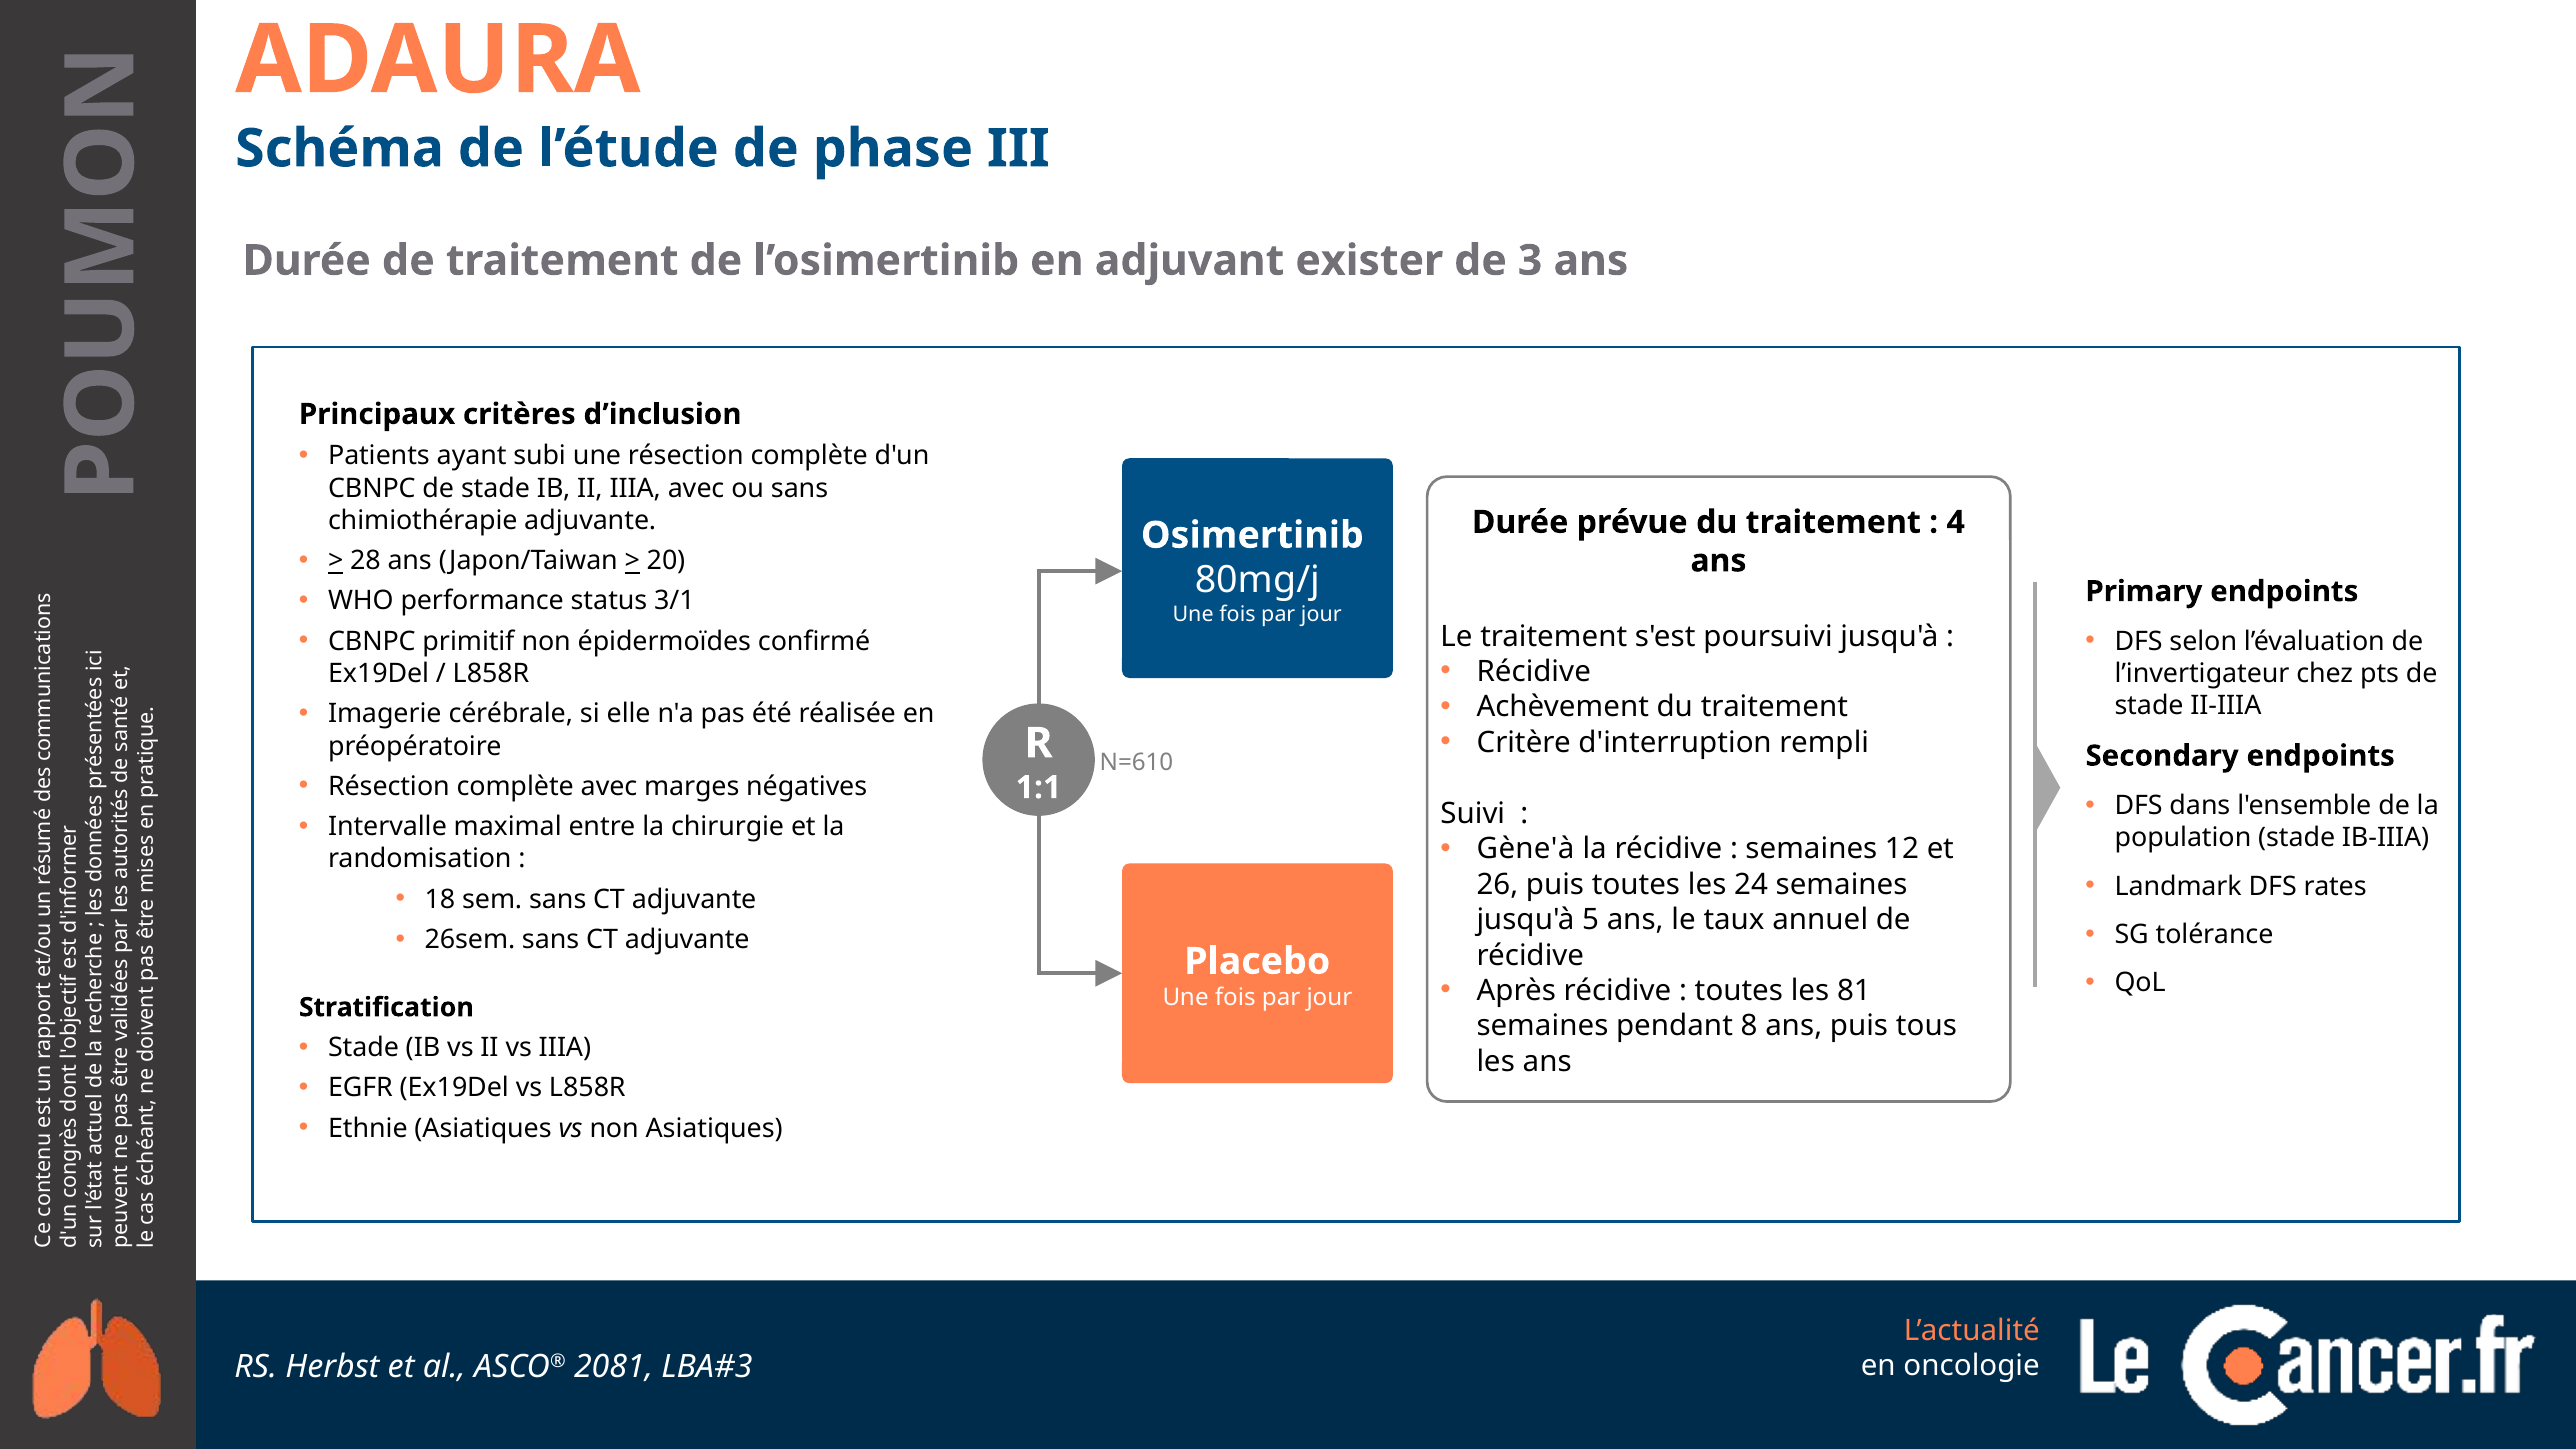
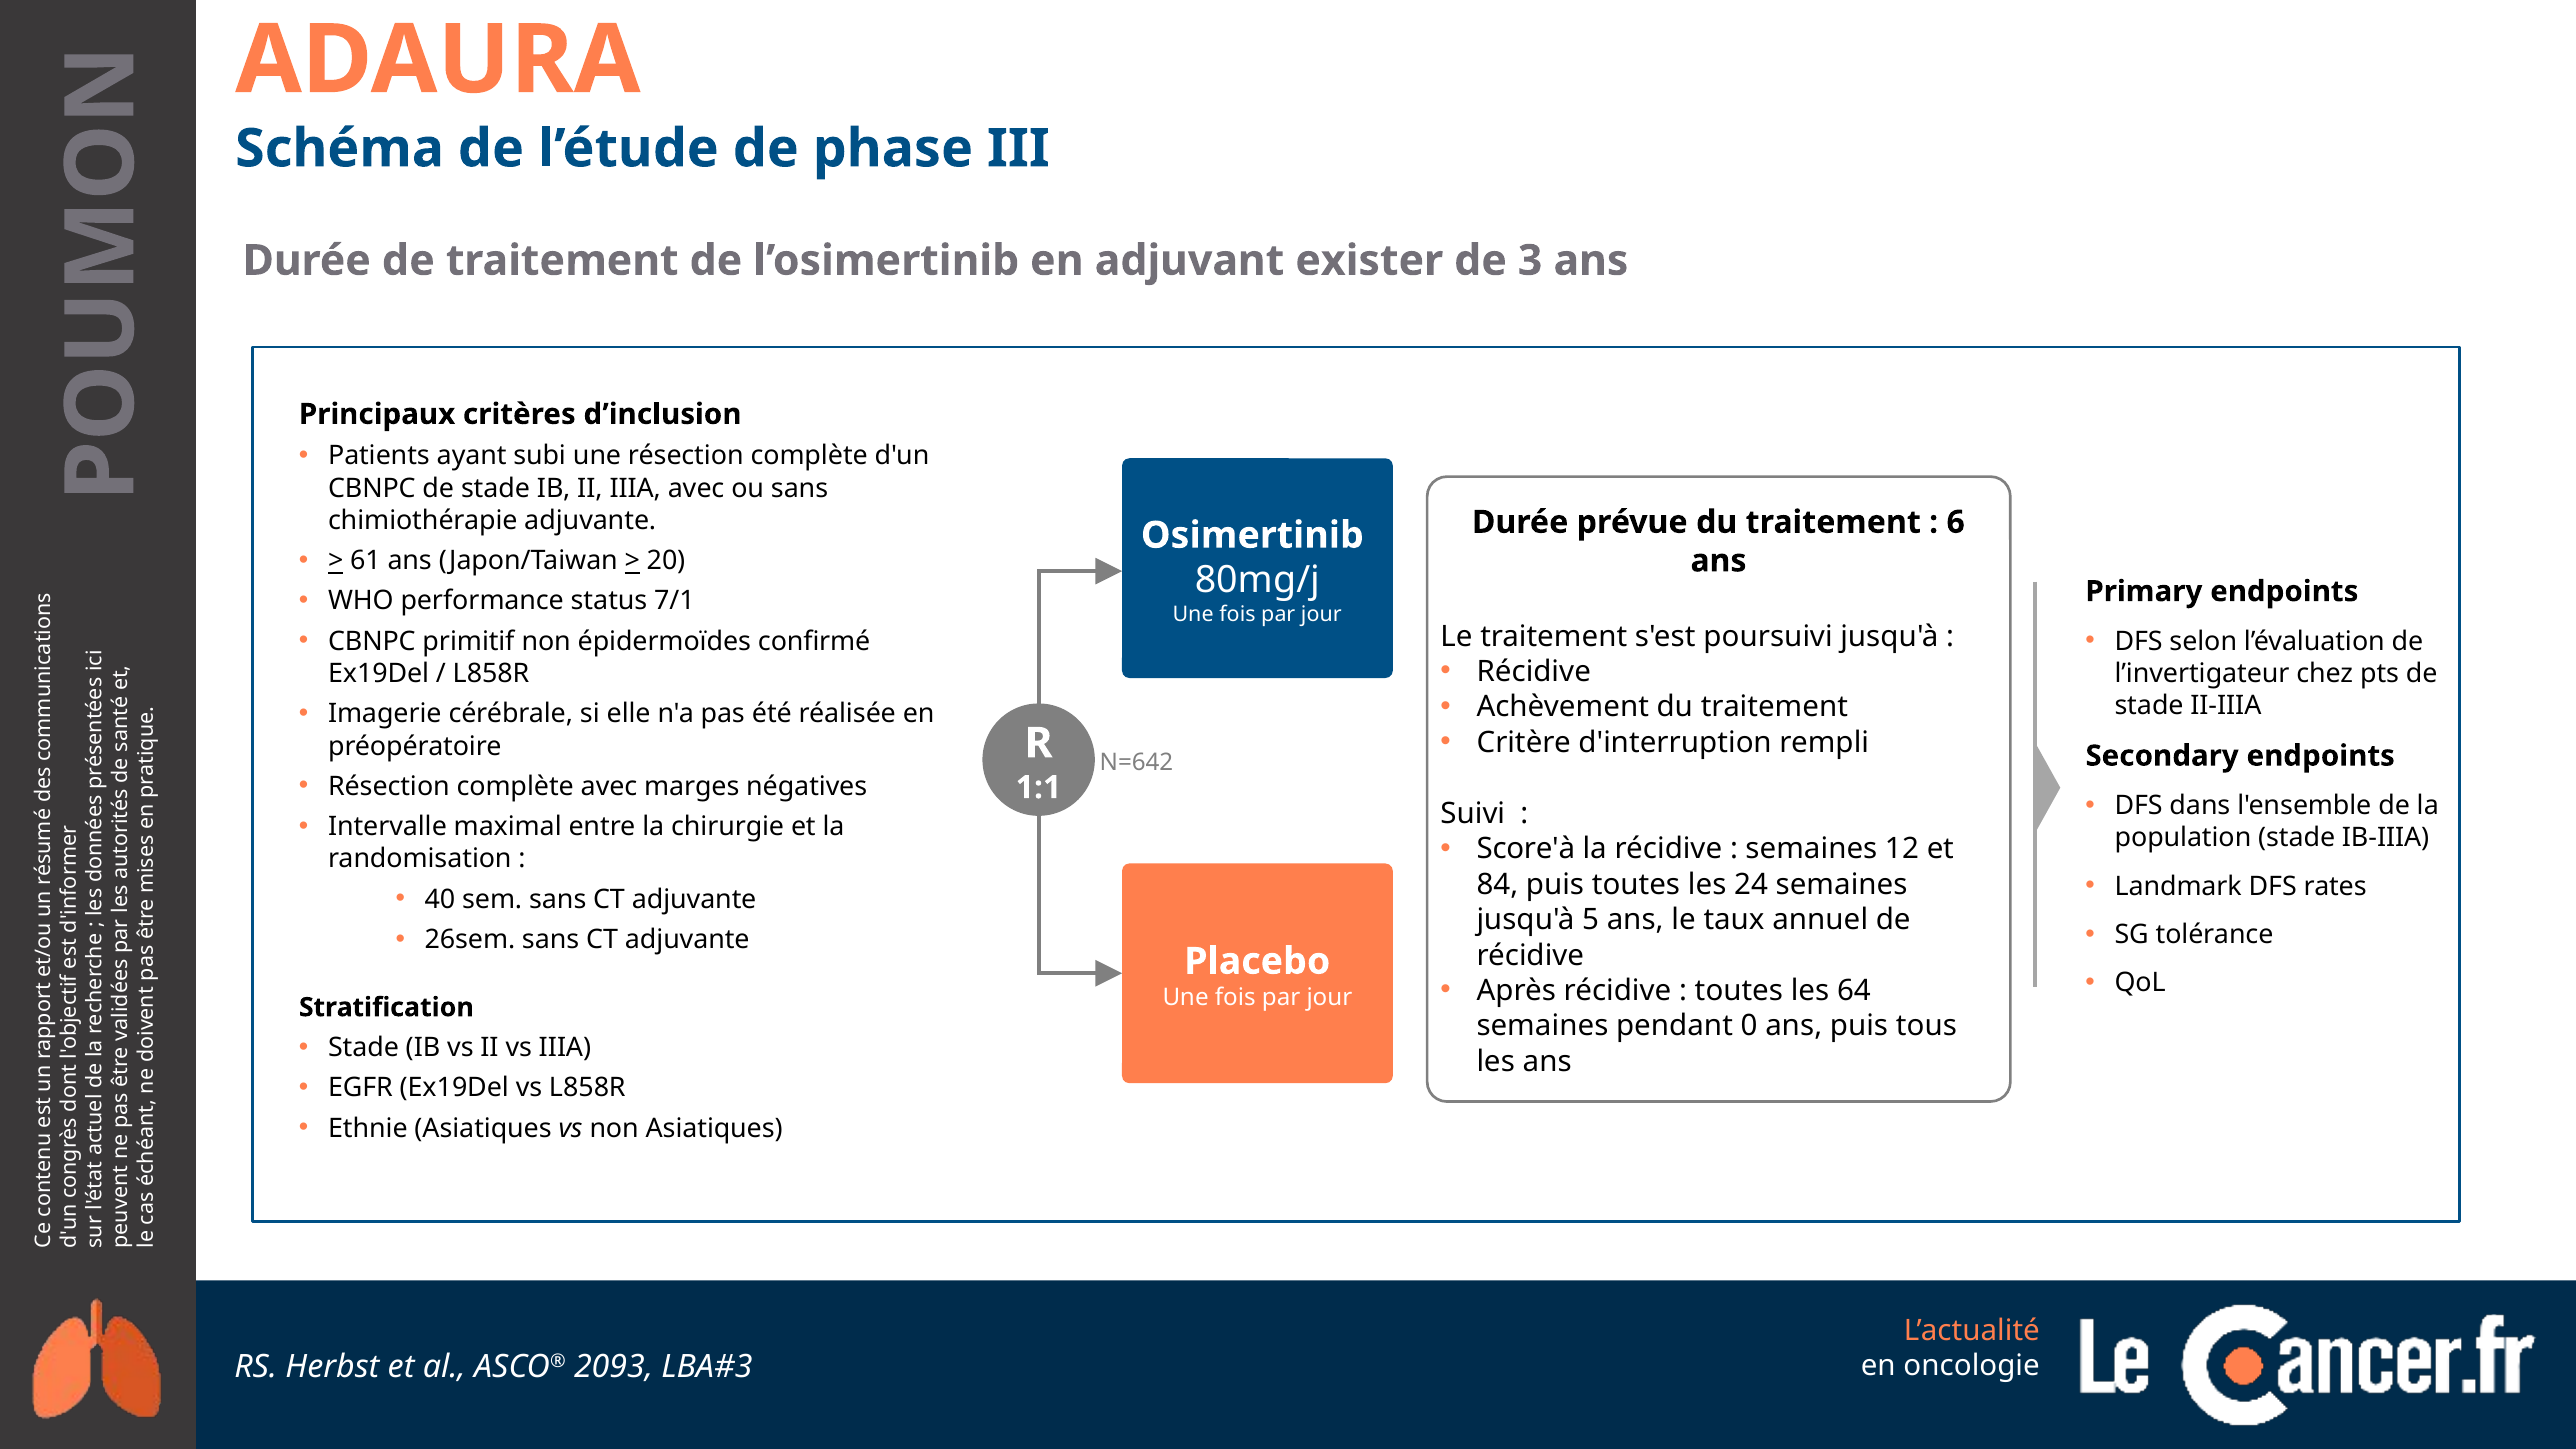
4: 4 -> 6
28: 28 -> 61
3/1: 3/1 -> 7/1
N=610: N=610 -> N=642
Gène'à: Gène'à -> Score'à
26: 26 -> 84
18: 18 -> 40
81: 81 -> 64
8: 8 -> 0
2081: 2081 -> 2093
